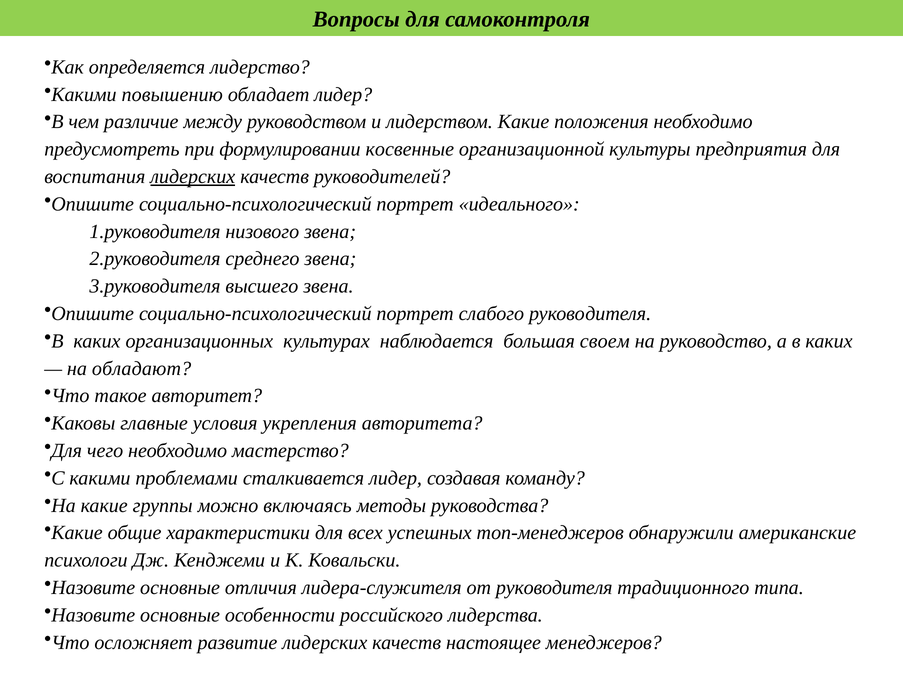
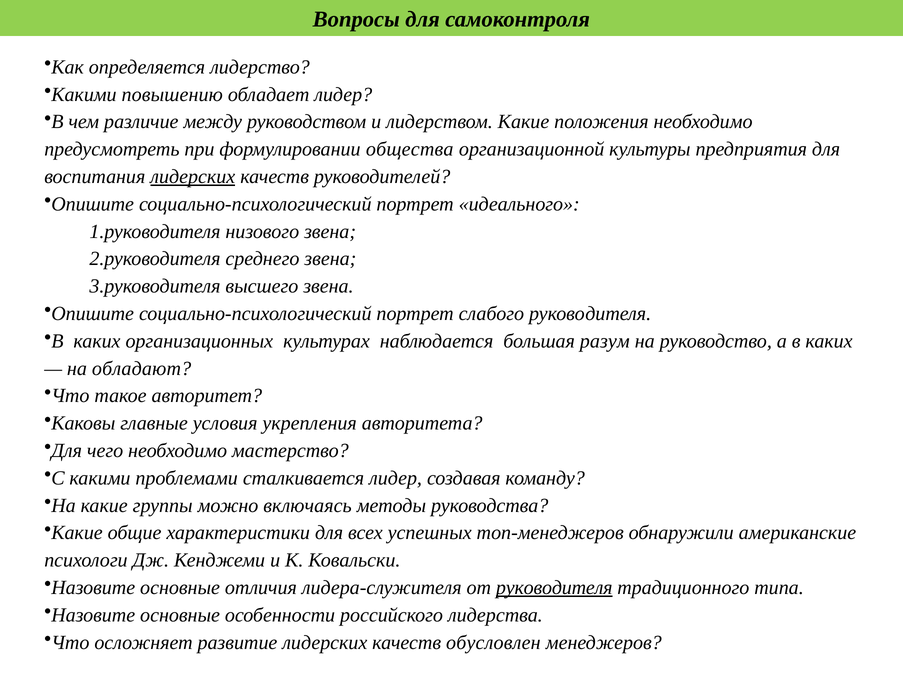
косвенные: косвенные -> общества
своем: своем -> разум
руководителя underline: none -> present
настоящее: настоящее -> обусловлен
